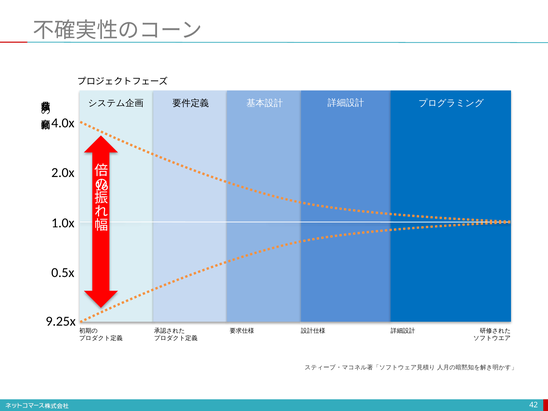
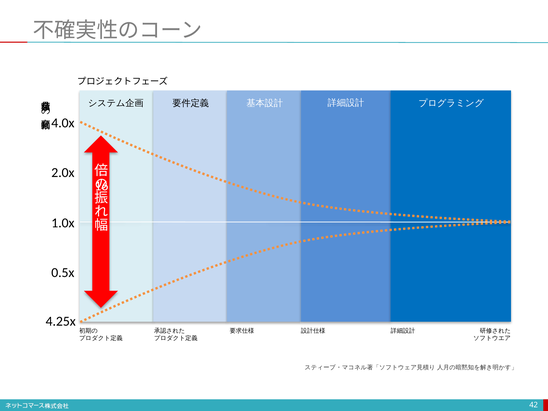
9.25x: 9.25x -> 4.25x
